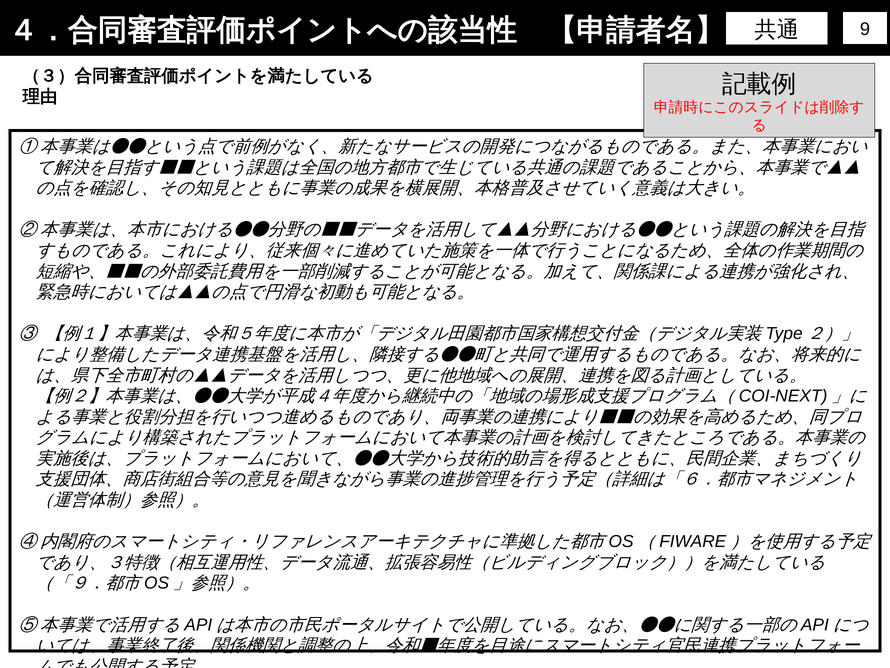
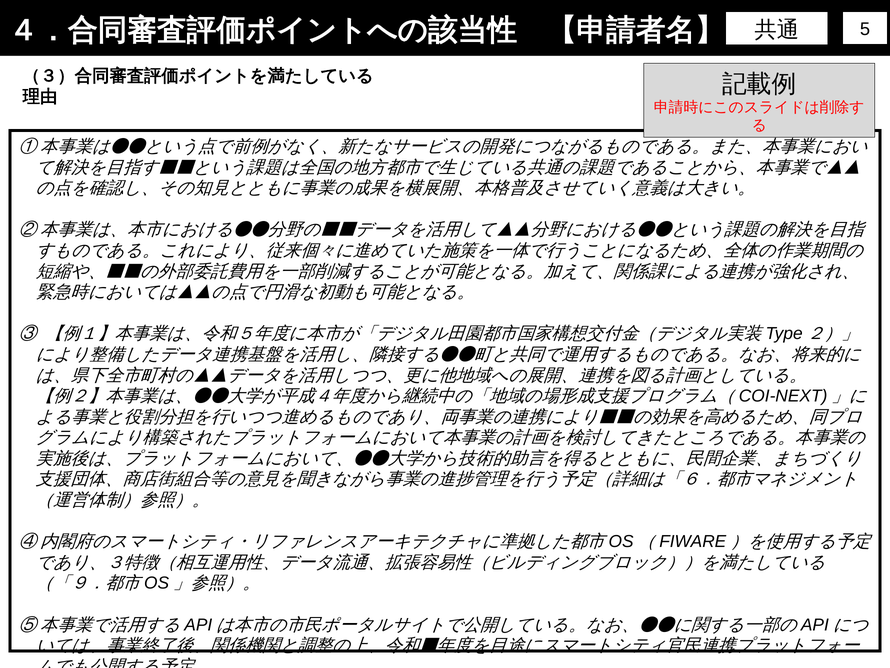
9: 9 -> 5
